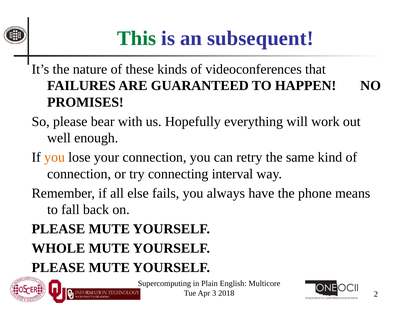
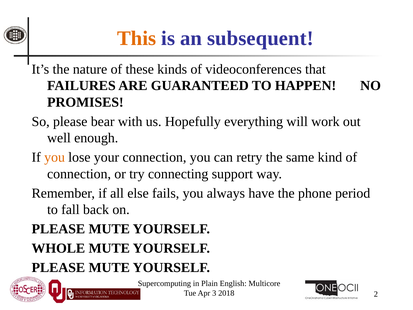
This colour: green -> orange
interval: interval -> support
means: means -> period
